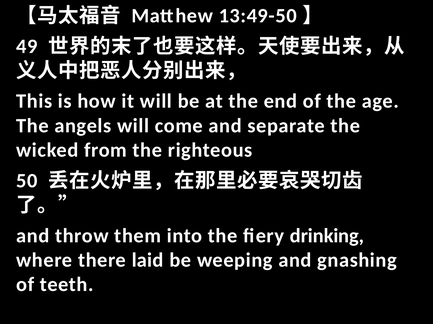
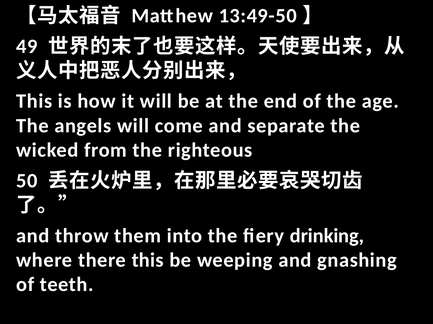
there laid: laid -> this
